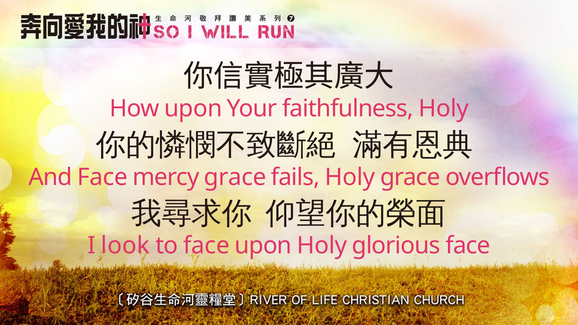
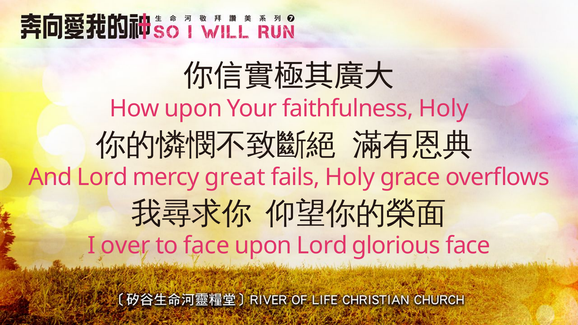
And Face: Face -> Lord
mercy grace: grace -> great
look: look -> over
upon Holy: Holy -> Lord
